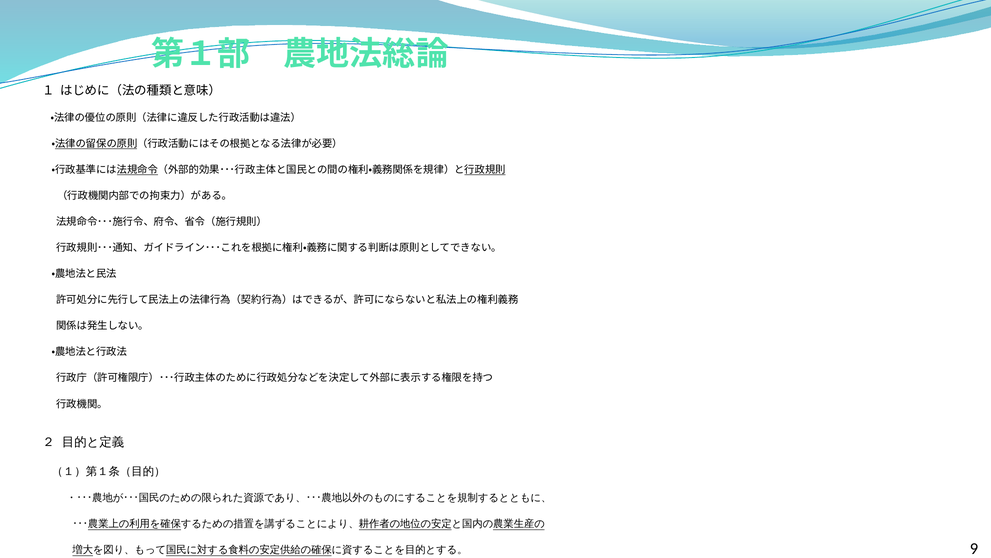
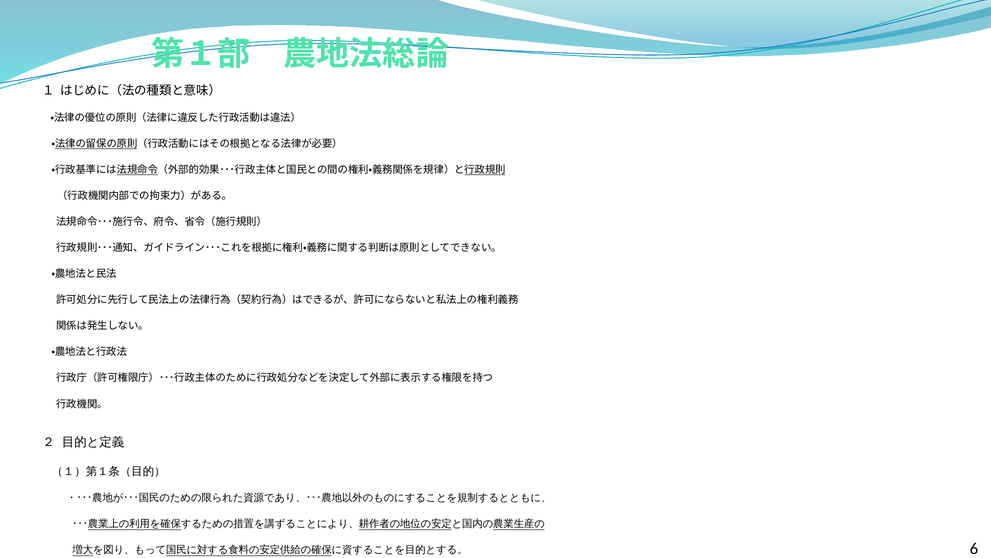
9: 9 -> 6
